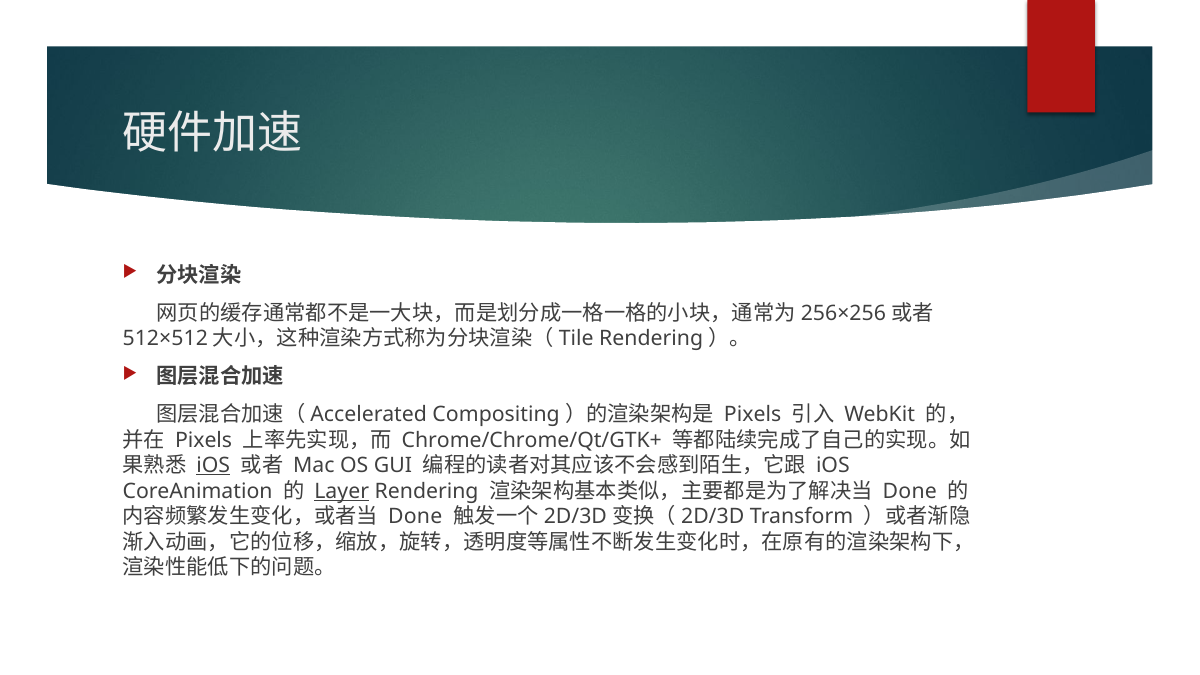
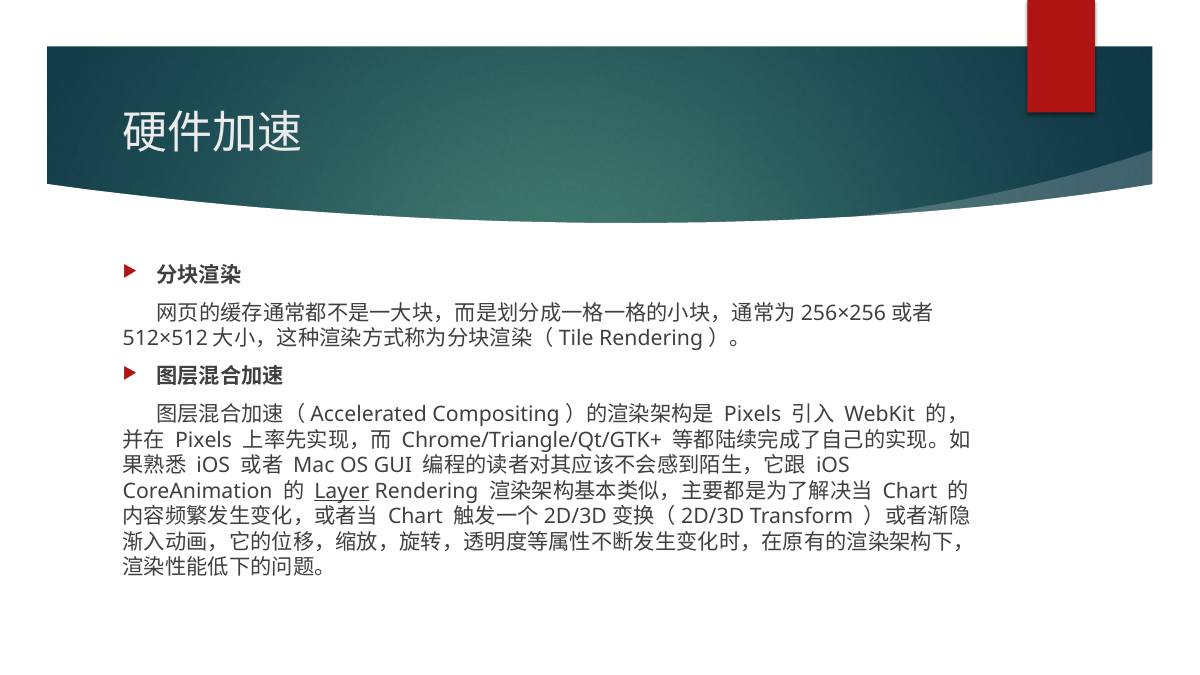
Chrome/Chrome/Qt/GTK+: Chrome/Chrome/Qt/GTK+ -> Chrome/Triangle/Qt/GTK+
iOS at (213, 466) underline: present -> none
Done at (910, 491): Done -> Chart
Done at (415, 517): Done -> Chart
